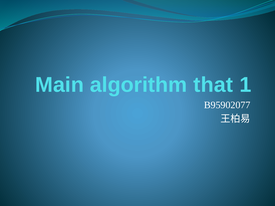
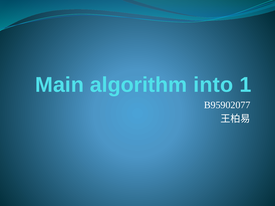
that: that -> into
